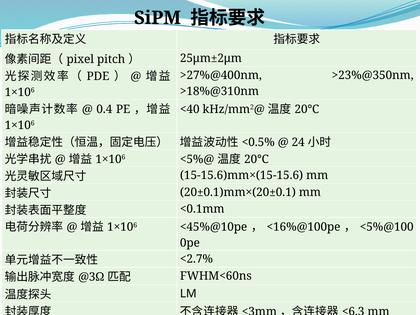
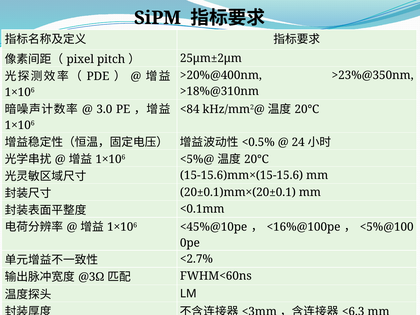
>27%@400nm: >27%@400nm -> >20%@400nm
0.4: 0.4 -> 3.0
<40: <40 -> <84
